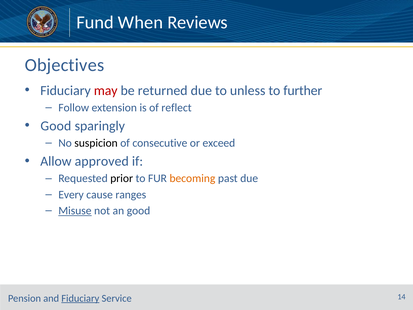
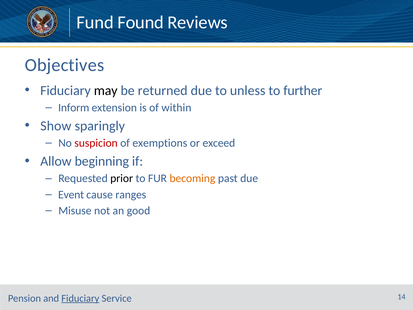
When: When -> Found
may colour: red -> black
Follow: Follow -> Inform
reflect: reflect -> within
Good at (56, 126): Good -> Show
suspicion colour: black -> red
consecutive: consecutive -> exemptions
approved: approved -> beginning
Every: Every -> Event
Misuse underline: present -> none
